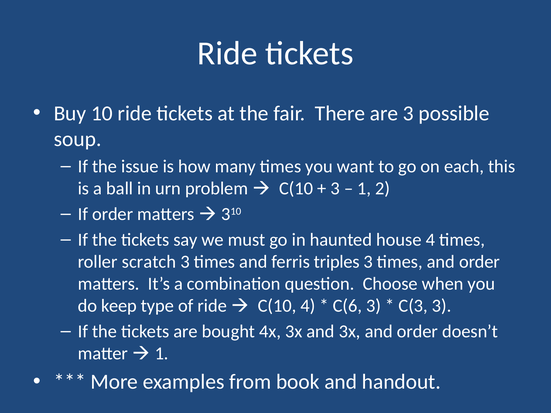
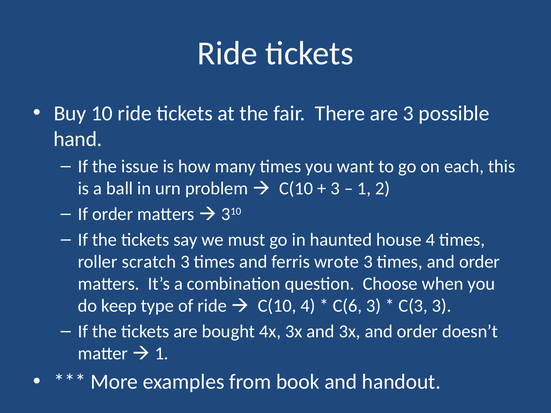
soup: soup -> hand
triples: triples -> wrote
